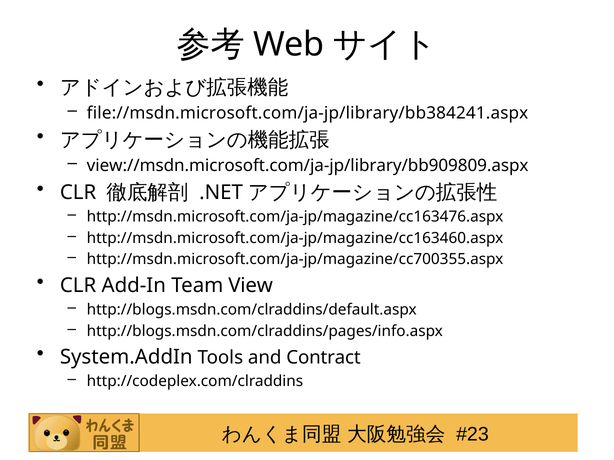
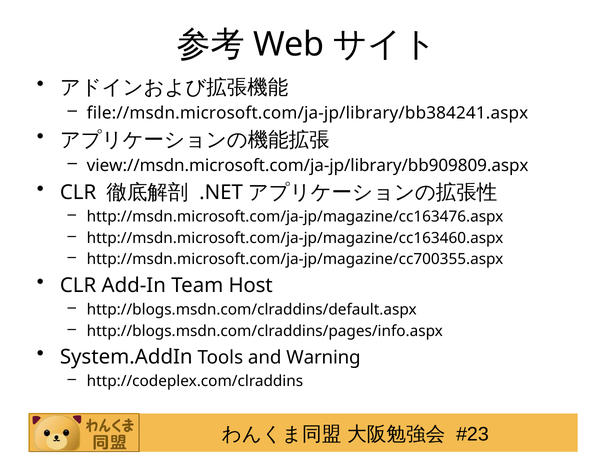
View: View -> Host
Contract: Contract -> Warning
